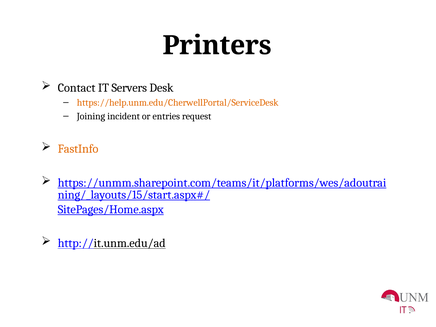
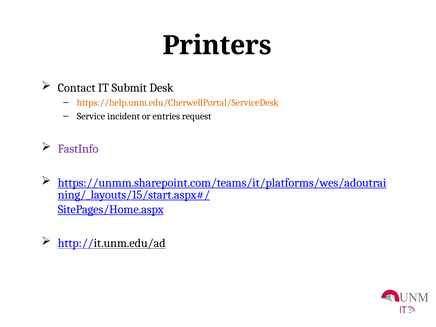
Servers: Servers -> Submit
Joining: Joining -> Service
FastInfo colour: orange -> purple
